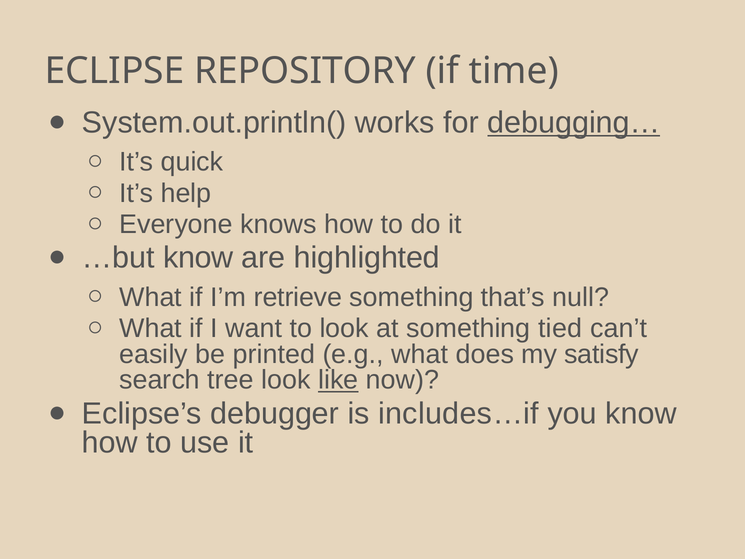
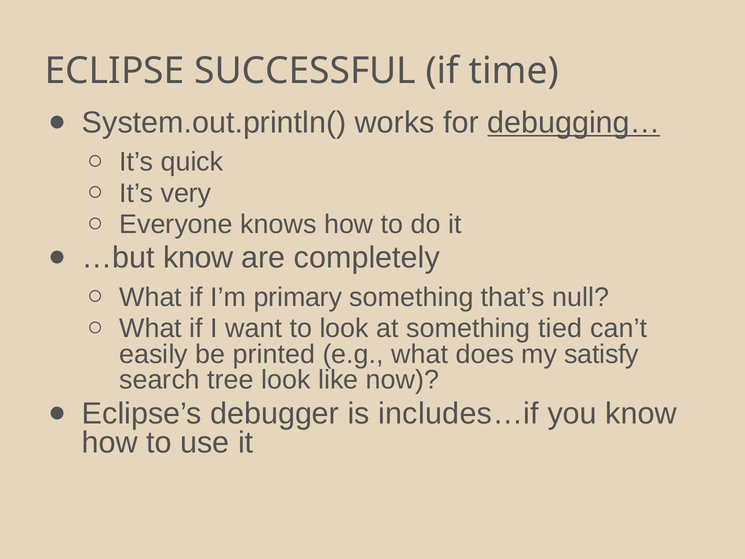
REPOSITORY: REPOSITORY -> SUCCESSFUL
help: help -> very
highlighted: highlighted -> completely
retrieve: retrieve -> primary
like underline: present -> none
